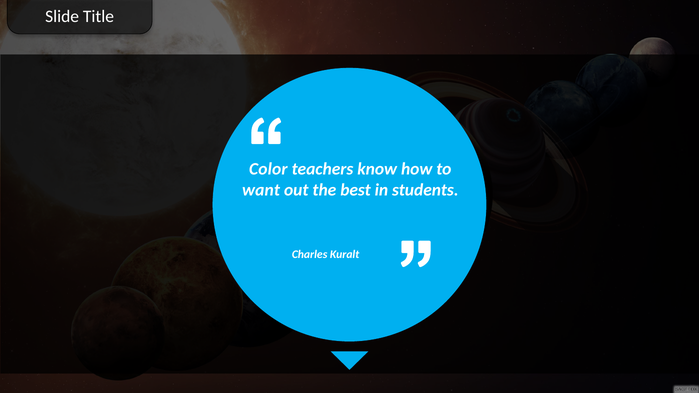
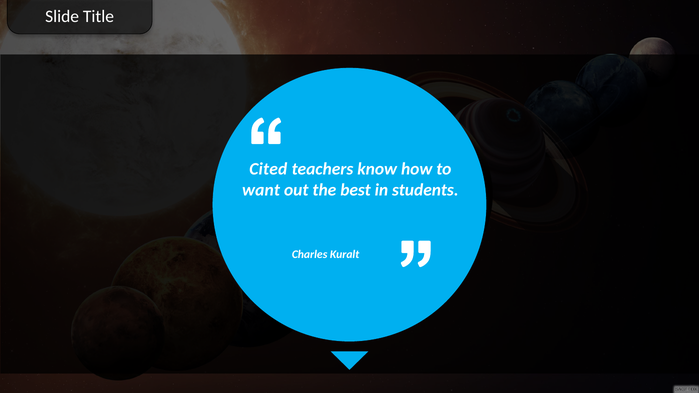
Color: Color -> Cited
